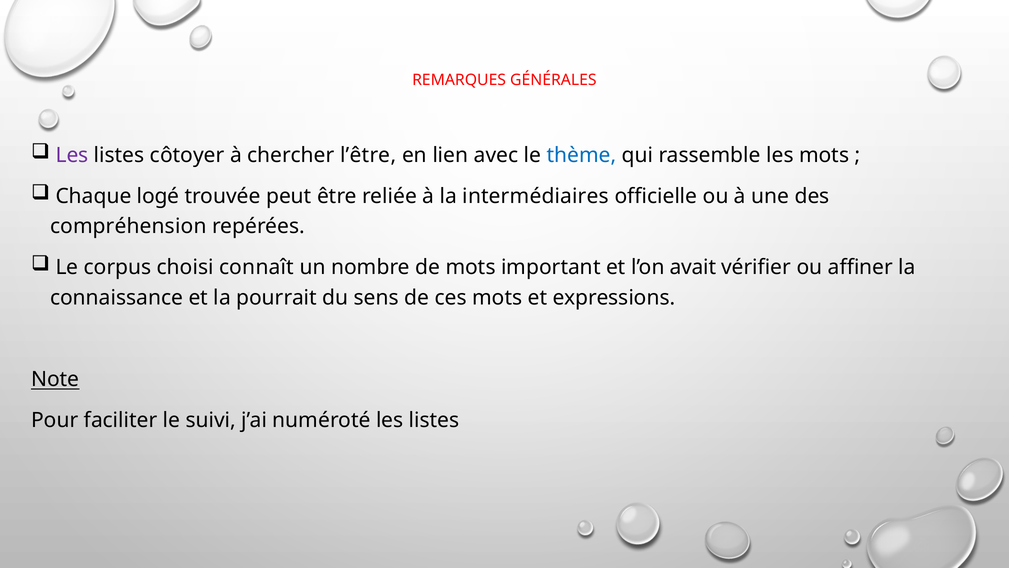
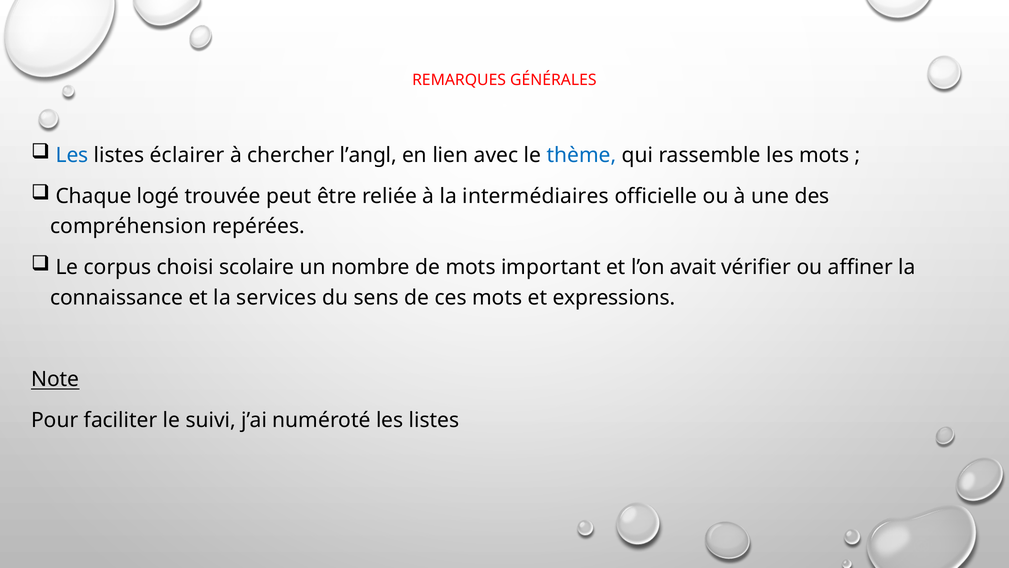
Les at (72, 155) colour: purple -> blue
côtoyer: côtoyer -> éclairer
l’être: l’être -> l’angl
connaît: connaît -> scolaire
pourrait: pourrait -> services
